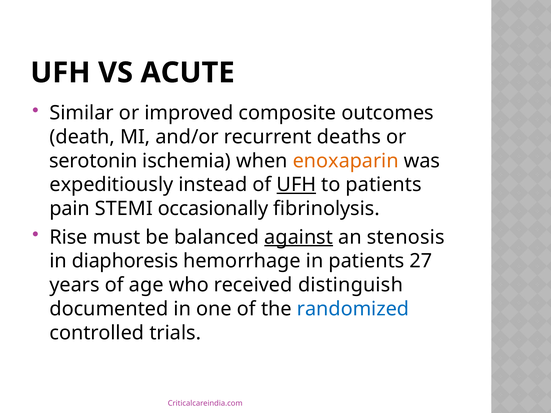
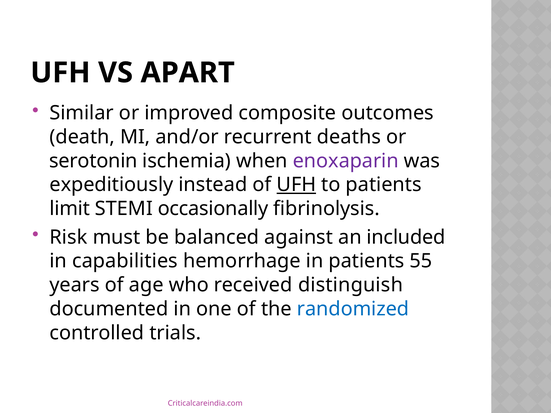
ACUTE: ACUTE -> APART
enoxaparin colour: orange -> purple
pain: pain -> limit
Rise: Rise -> Risk
against underline: present -> none
stenosis: stenosis -> included
diaphoresis: diaphoresis -> capabilities
27: 27 -> 55
